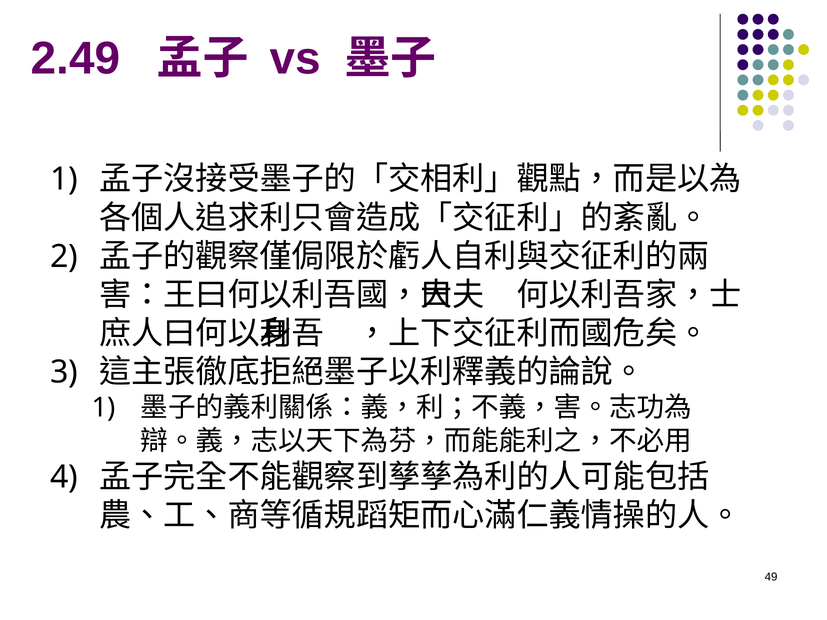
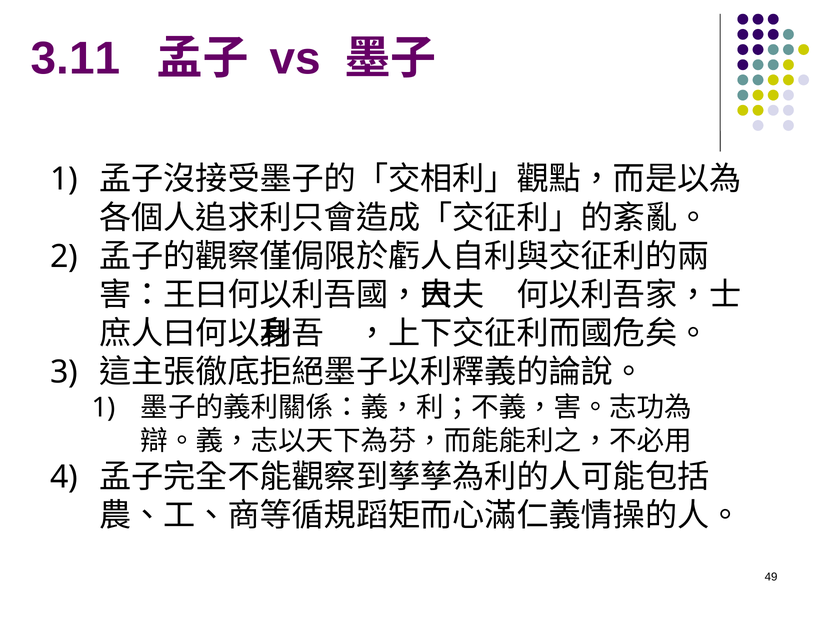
2.49: 2.49 -> 3.11
